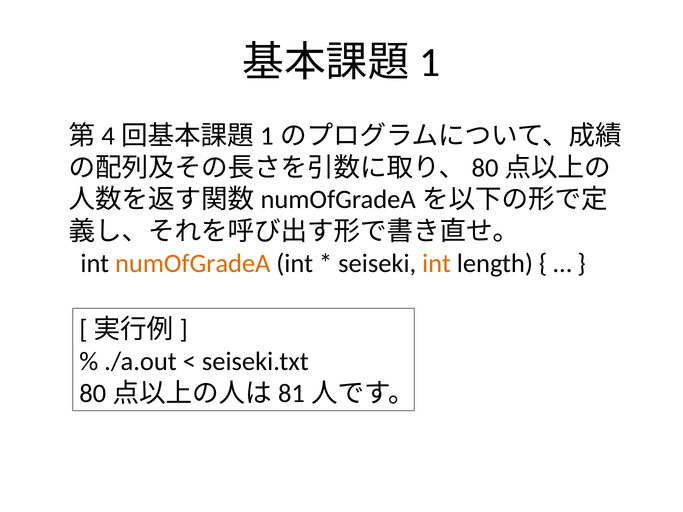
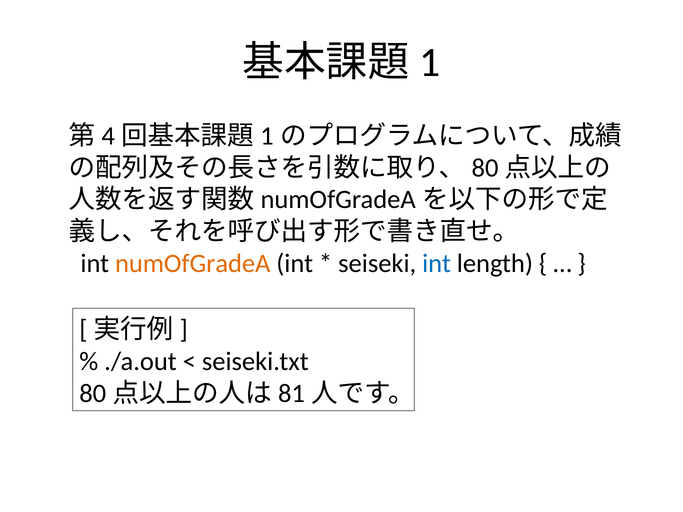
int at (437, 264) colour: orange -> blue
